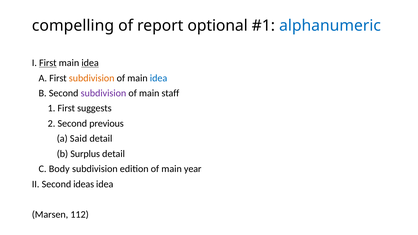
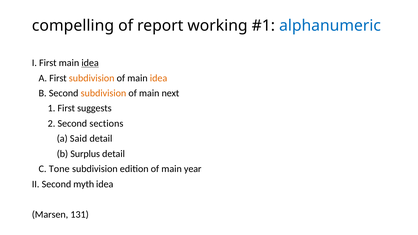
optional: optional -> working
First at (48, 63) underline: present -> none
idea at (159, 78) colour: blue -> orange
subdivision at (103, 93) colour: purple -> orange
staff: staff -> next
previous: previous -> sections
Body: Body -> Tone
ideas: ideas -> myth
112: 112 -> 131
